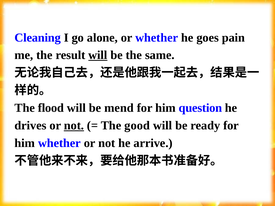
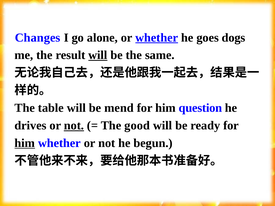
Cleaning: Cleaning -> Changes
whether at (157, 38) underline: none -> present
pain: pain -> dogs
flood: flood -> table
him at (25, 143) underline: none -> present
arrive: arrive -> begun
